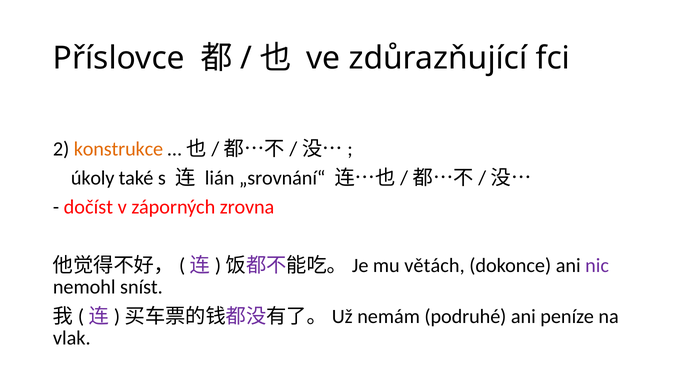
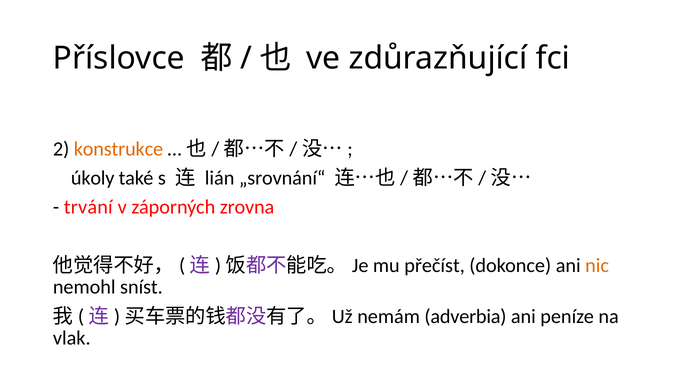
dočíst: dočíst -> trvání
větách: větách -> přečíst
nic colour: purple -> orange
podruhé: podruhé -> adverbia
